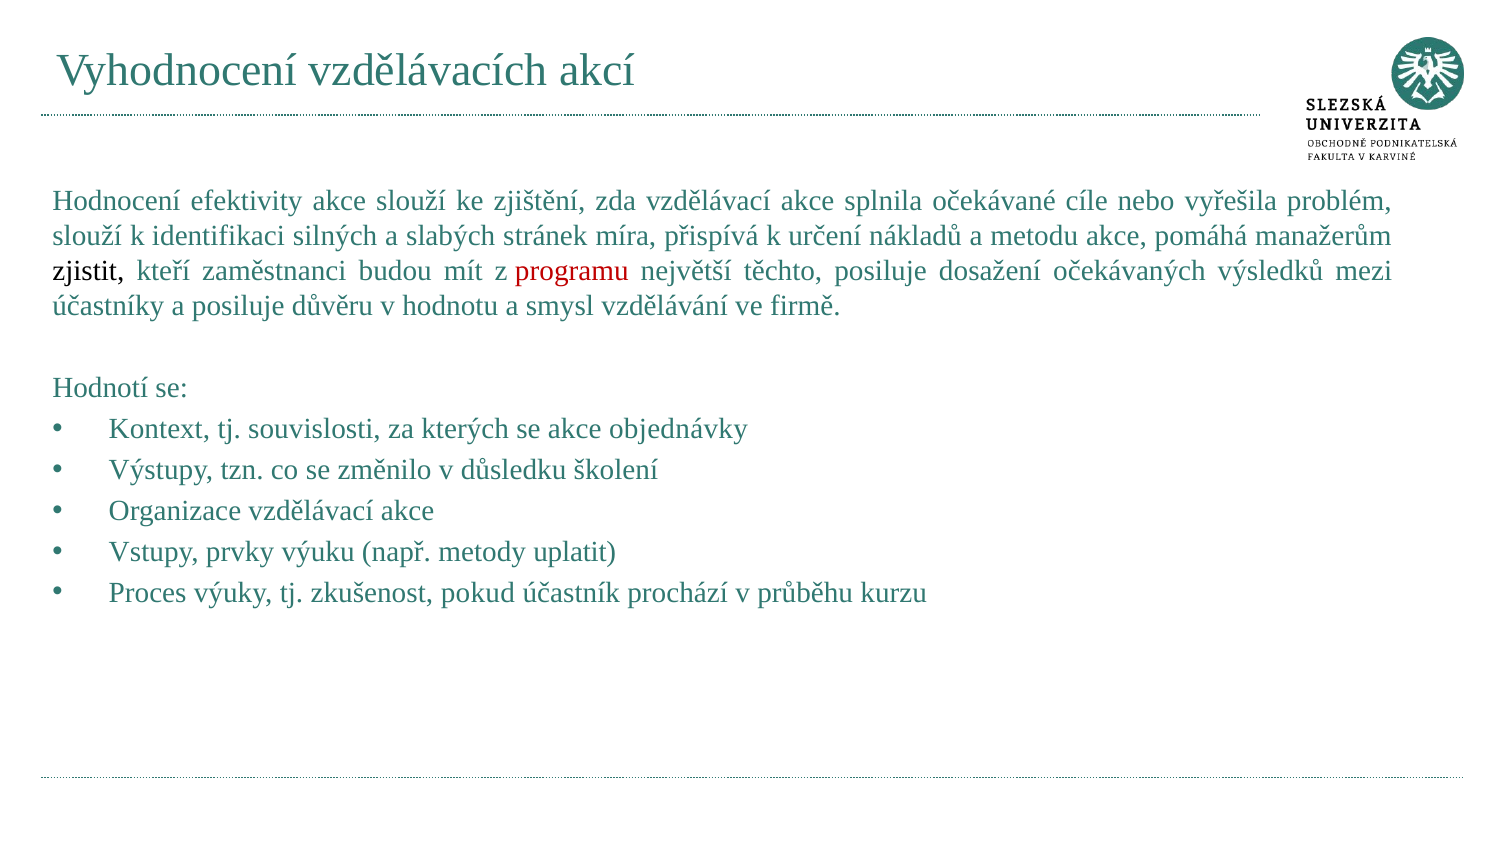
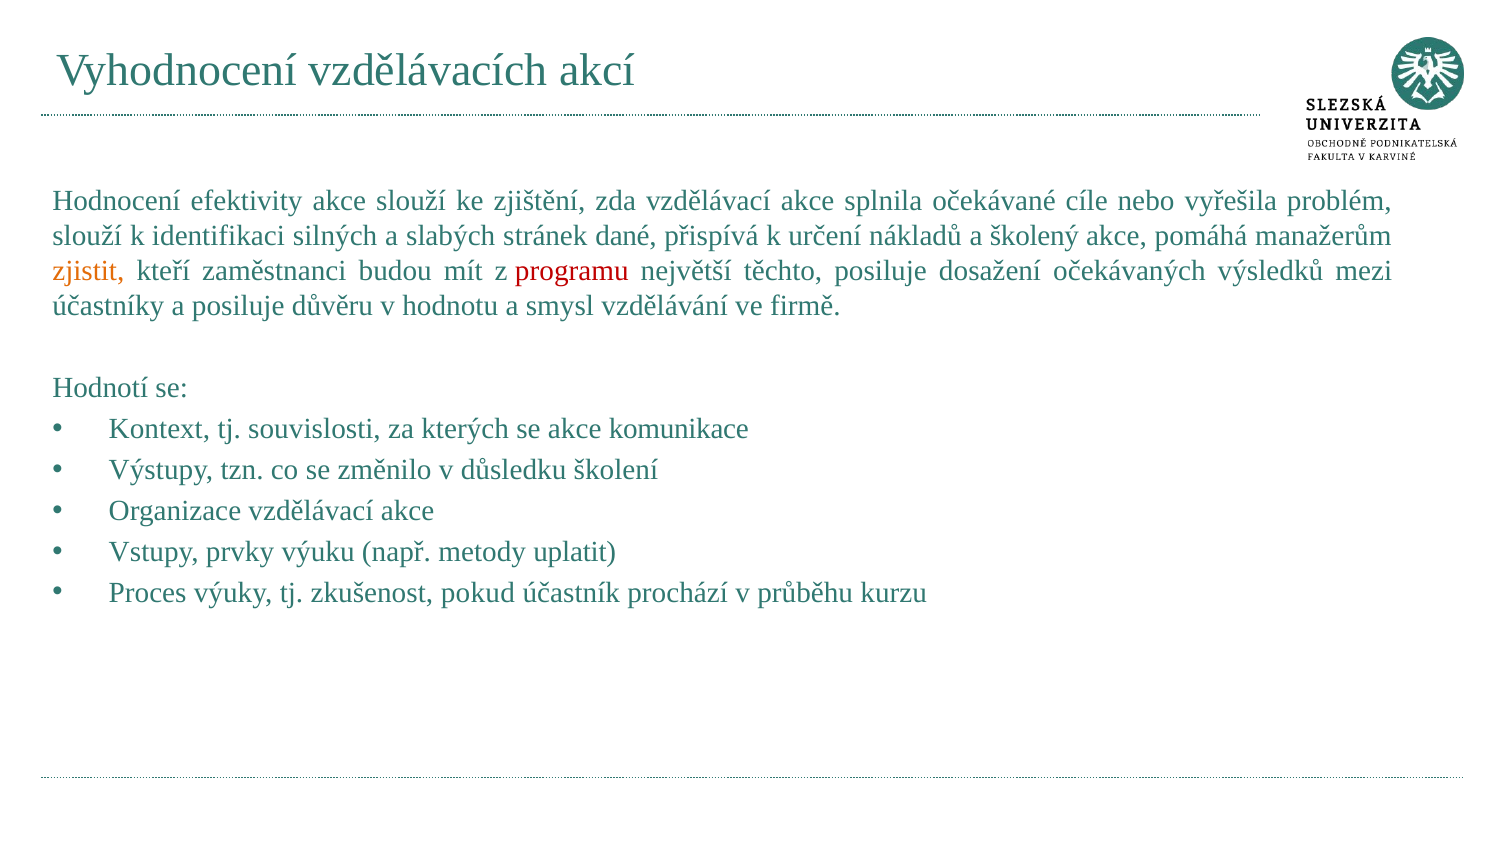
míra: míra -> dané
metodu: metodu -> školený
zjistit colour: black -> orange
objednávky: objednávky -> komunikace
